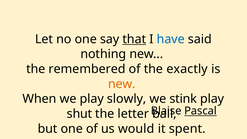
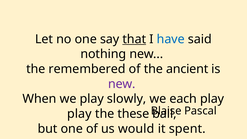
exactly: exactly -> ancient
new at (122, 84) colour: orange -> purple
stink: stink -> each
Pascal underline: present -> none
shut at (79, 114): shut -> play
letter: letter -> these
